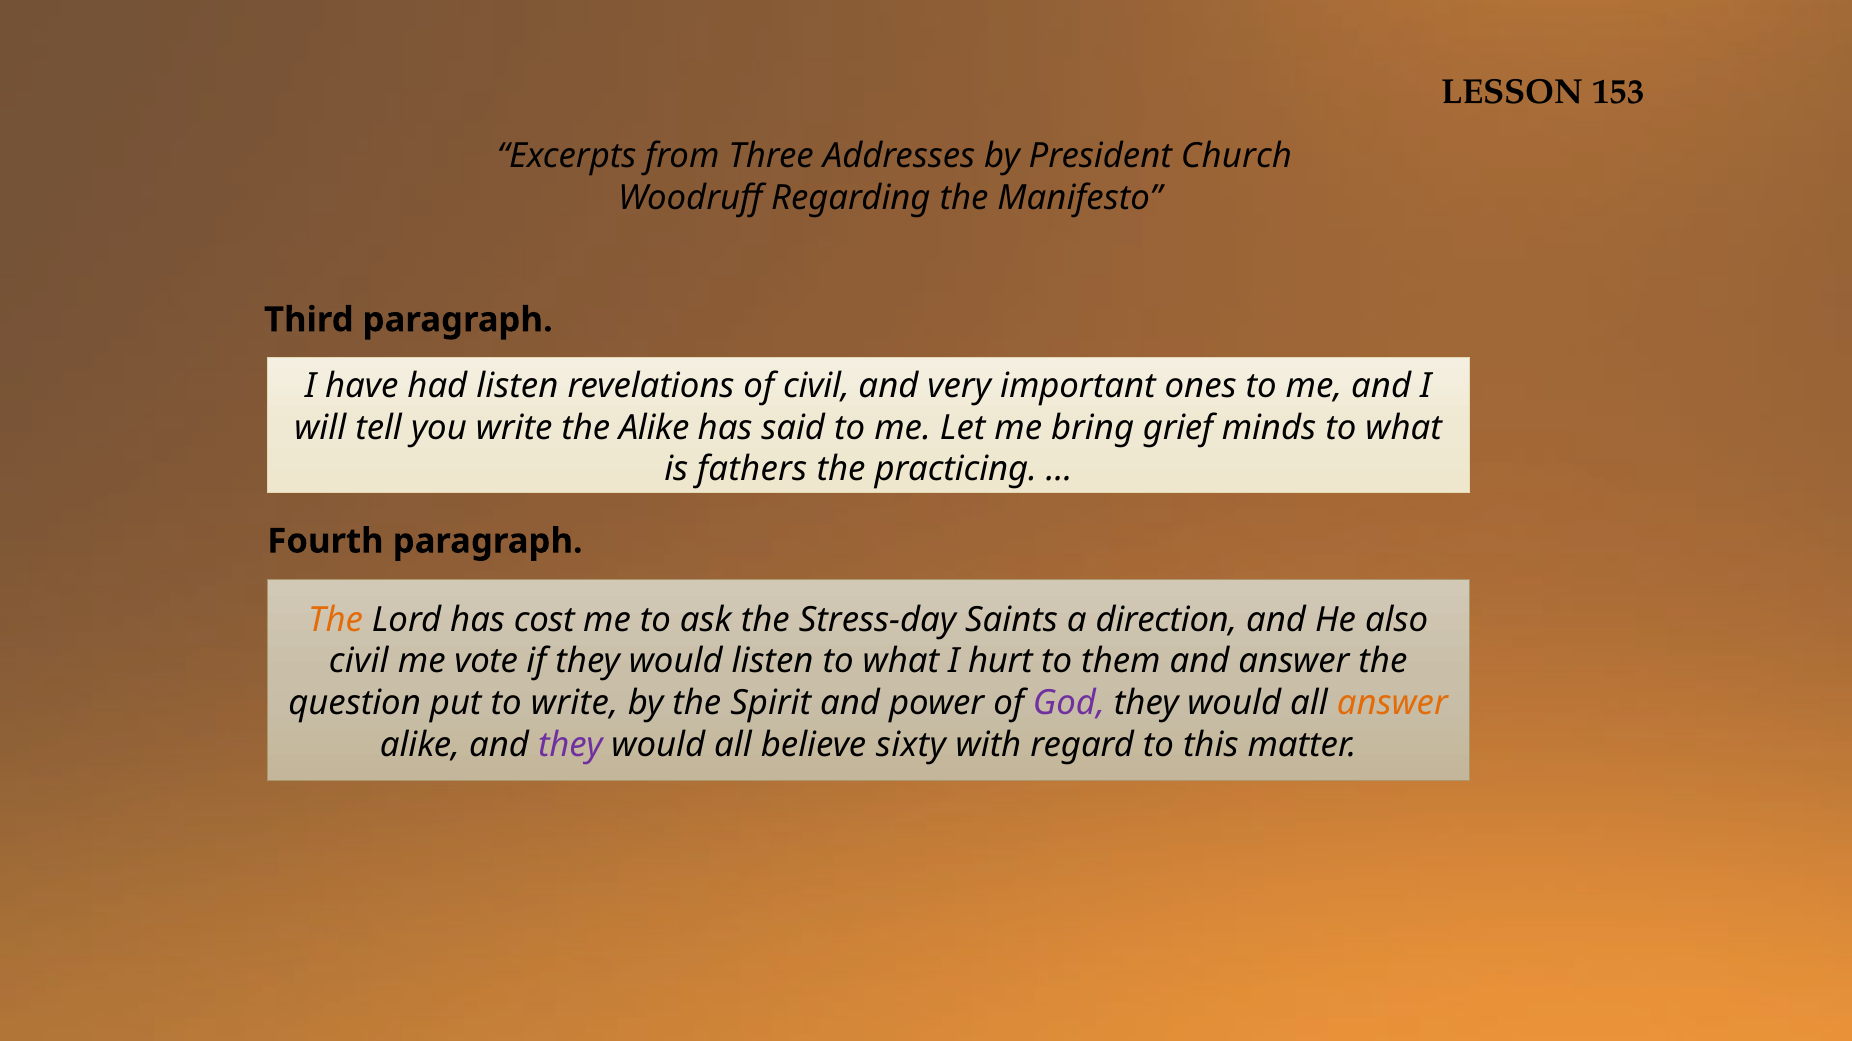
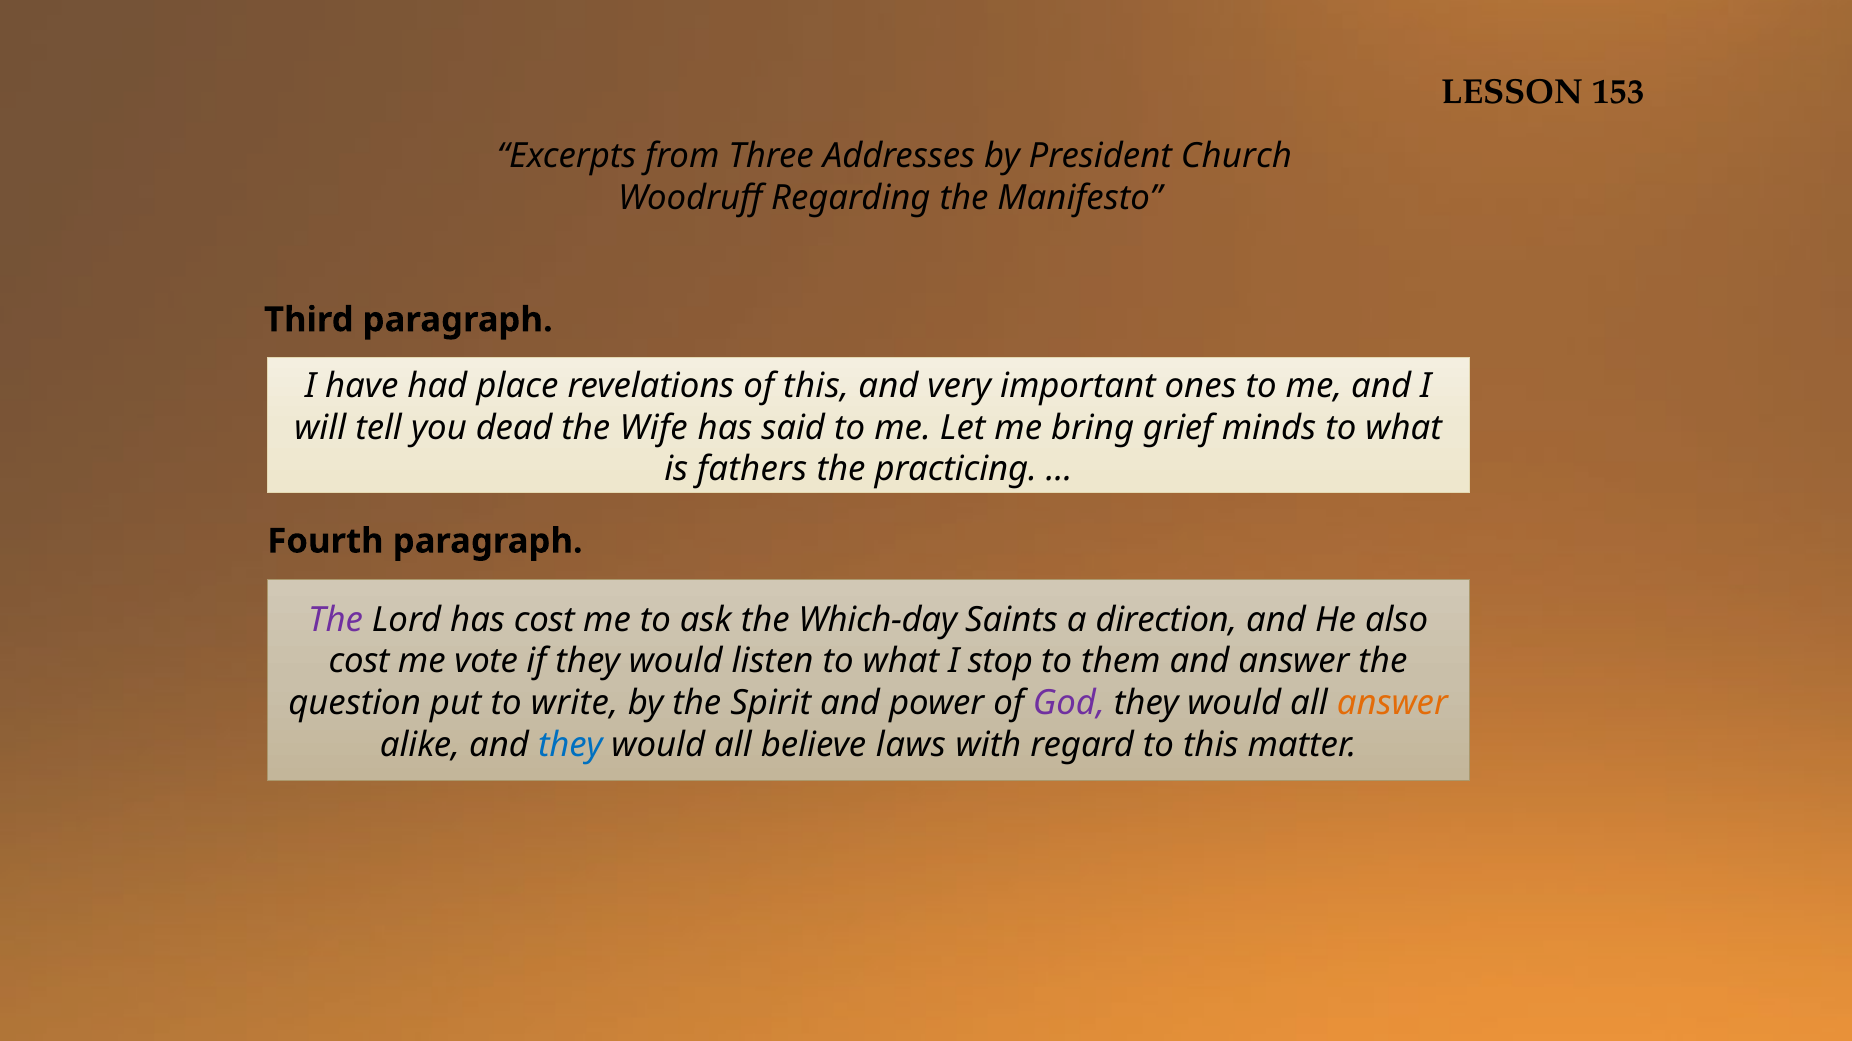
had listen: listen -> place
of civil: civil -> this
you write: write -> dead
the Alike: Alike -> Wife
The at (336, 620) colour: orange -> purple
Stress-day: Stress-day -> Which-day
civil at (359, 662): civil -> cost
hurt: hurt -> stop
they at (570, 745) colour: purple -> blue
sixty: sixty -> laws
